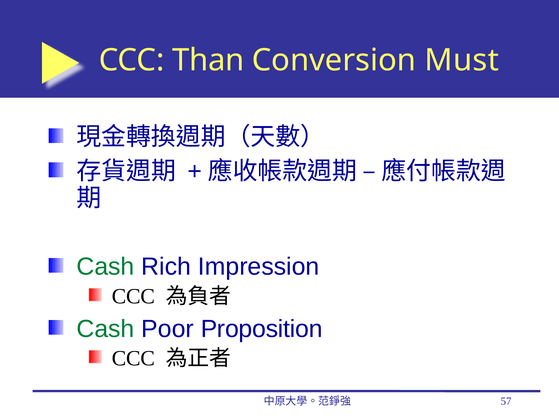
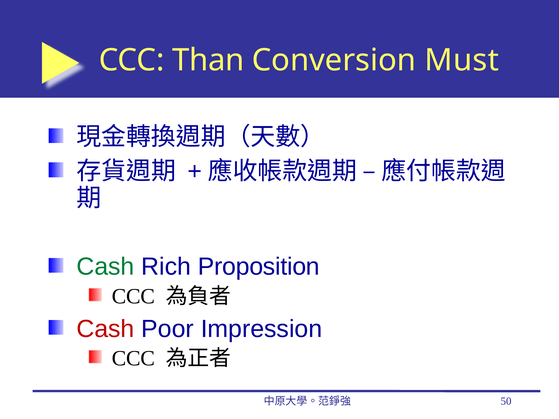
Impression: Impression -> Proposition
Cash at (105, 329) colour: green -> red
Proposition: Proposition -> Impression
57: 57 -> 50
